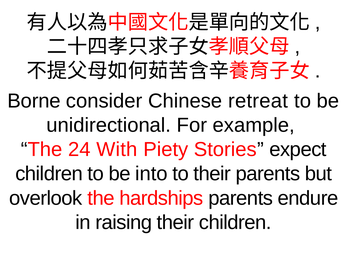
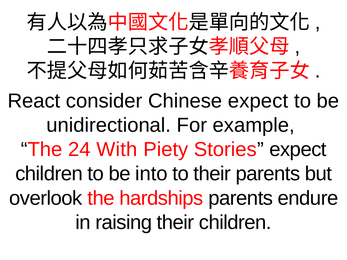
Borne: Borne -> React
Chinese retreat: retreat -> expect
